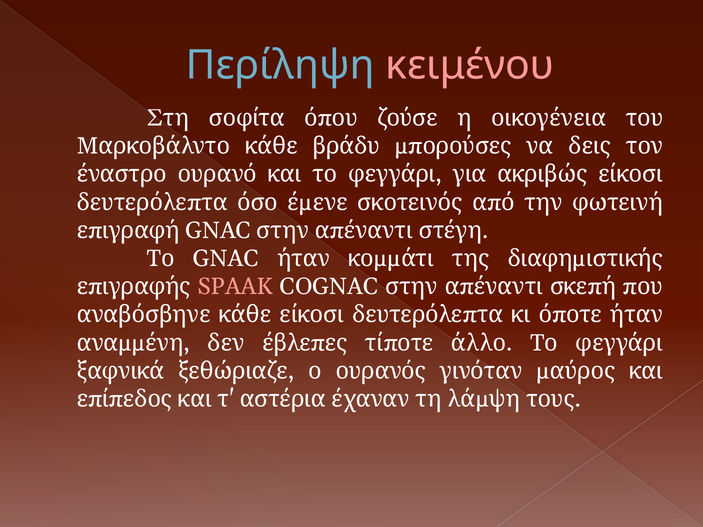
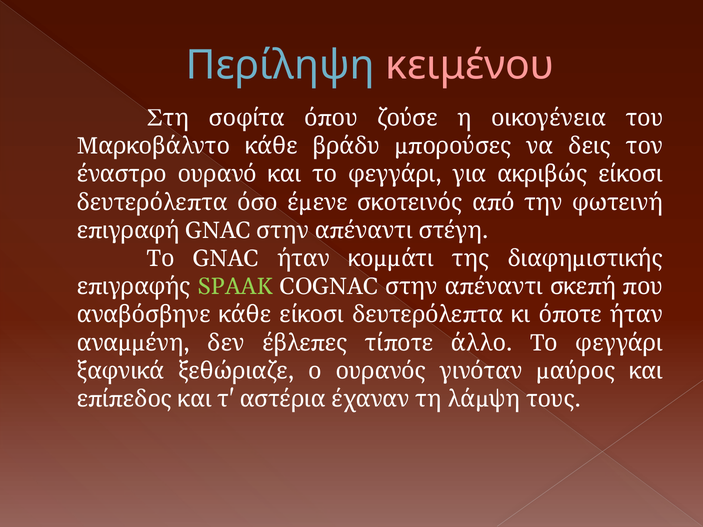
SPAAK colour: pink -> light green
